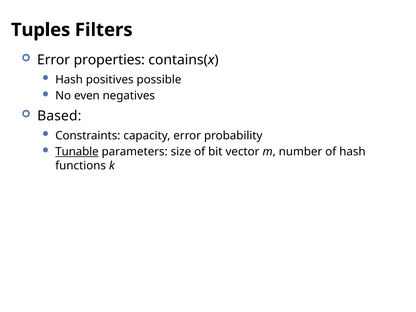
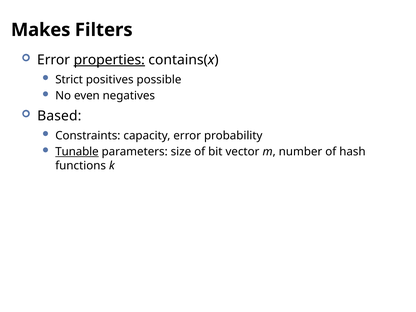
Tuples: Tuples -> Makes
properties underline: none -> present
Hash at (69, 80): Hash -> Strict
